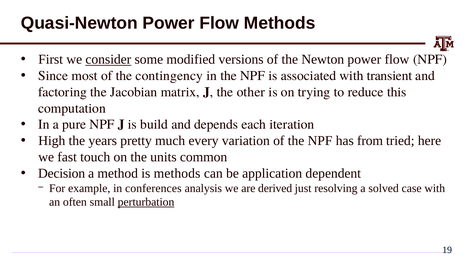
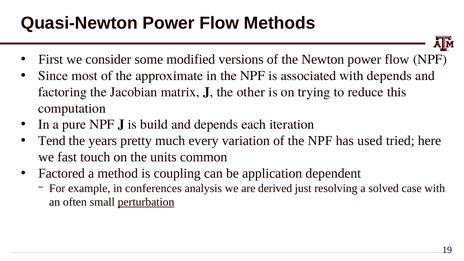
consider underline: present -> none
contingency: contingency -> approximate
with transient: transient -> depends
High: High -> Tend
from: from -> used
Decision: Decision -> Factored
is methods: methods -> coupling
